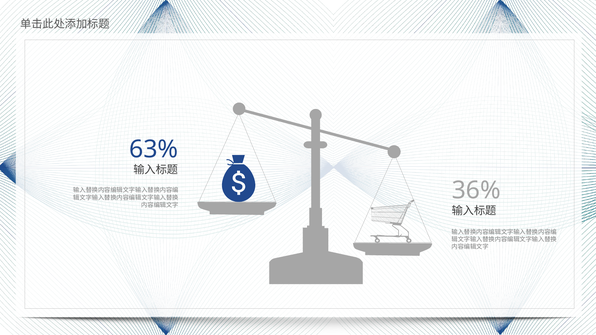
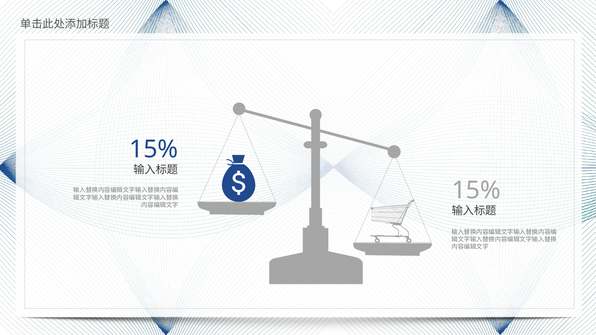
63% at (154, 149): 63% -> 15%
36% at (476, 190): 36% -> 15%
